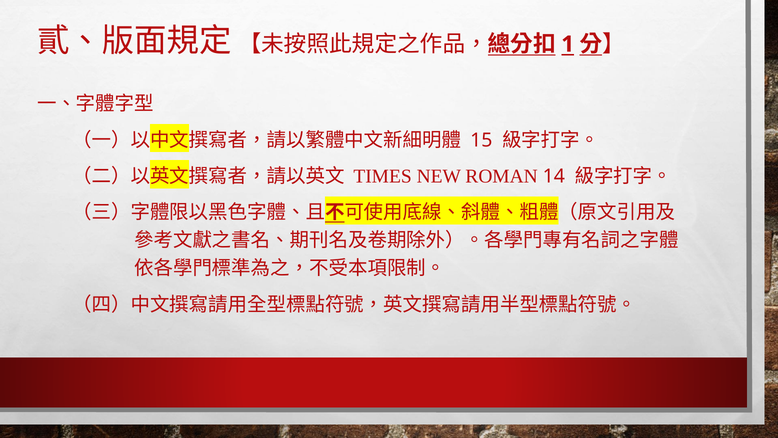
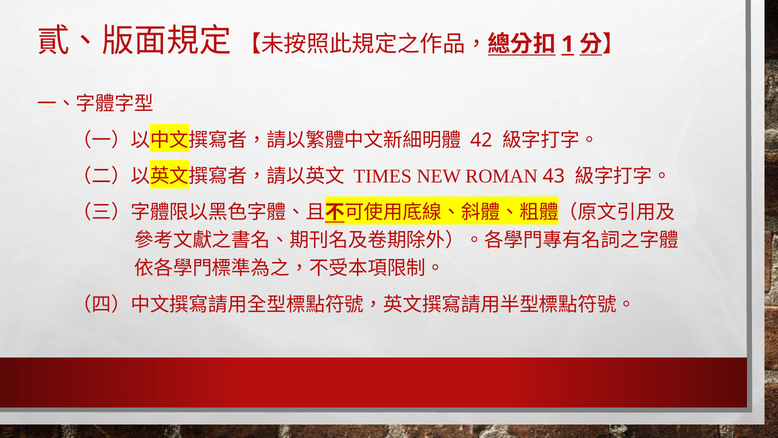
15: 15 -> 42
14: 14 -> 43
